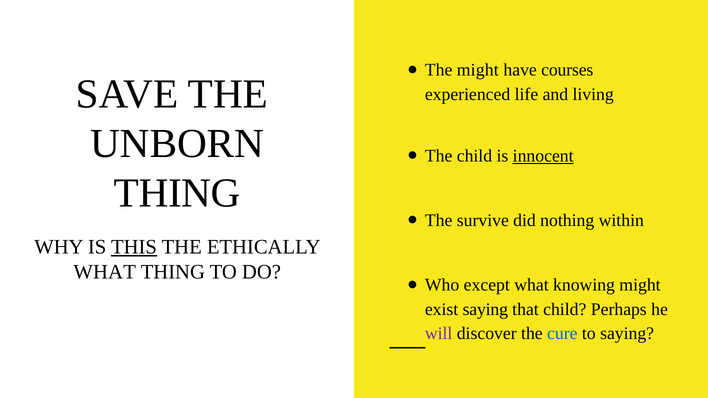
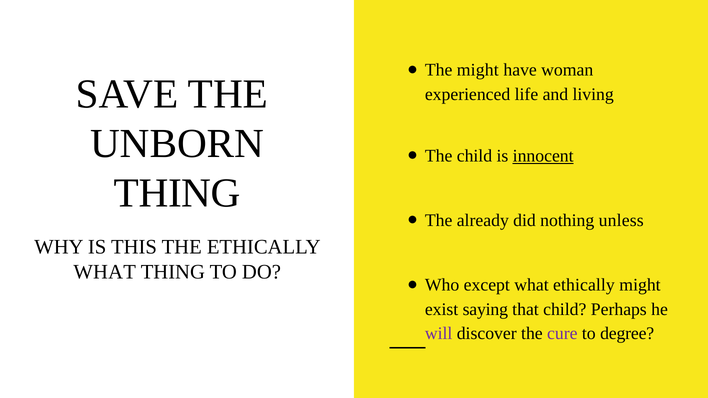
courses: courses -> woman
survive: survive -> already
within: within -> unless
THIS underline: present -> none
what knowing: knowing -> ethically
cure colour: blue -> purple
to saying: saying -> degree
